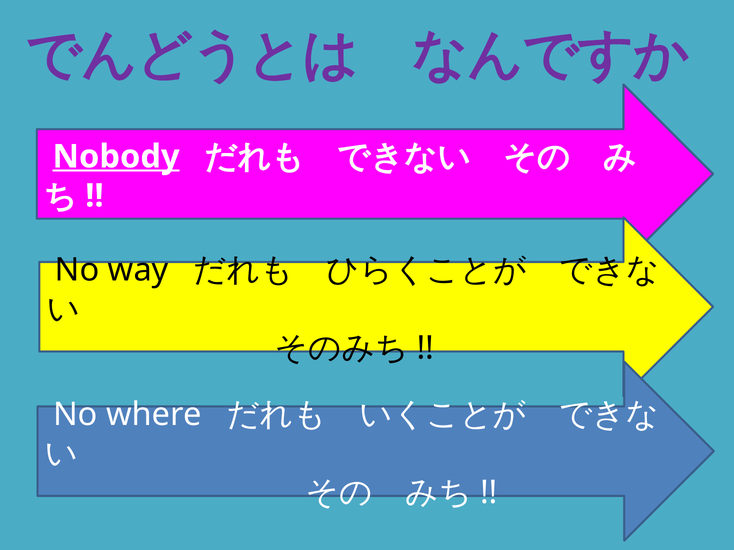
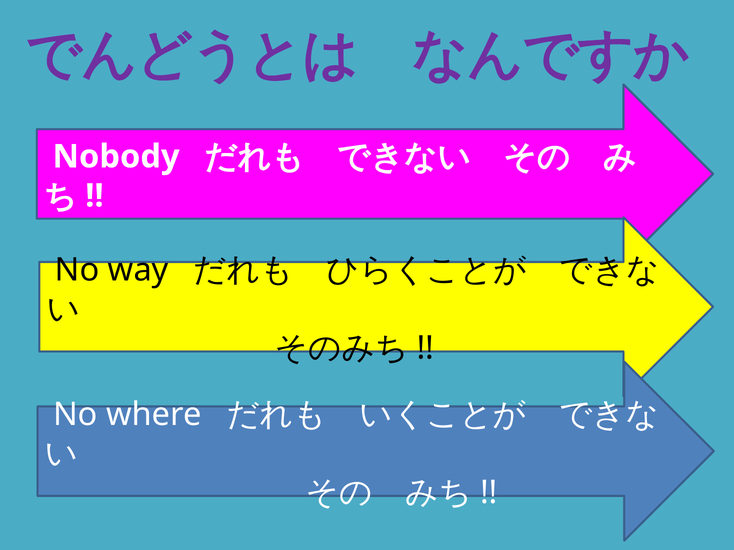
Nobody underline: present -> none
